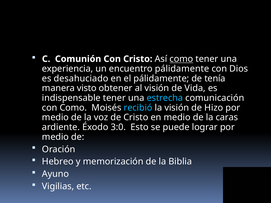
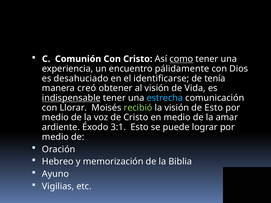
el pálidamente: pálidamente -> identificarse
visto: visto -> creó
indispensable underline: none -> present
con Como: Como -> Llorar
recibió colour: light blue -> light green
de Hizo: Hizo -> Esto
caras: caras -> amar
3:0: 3:0 -> 3:1
